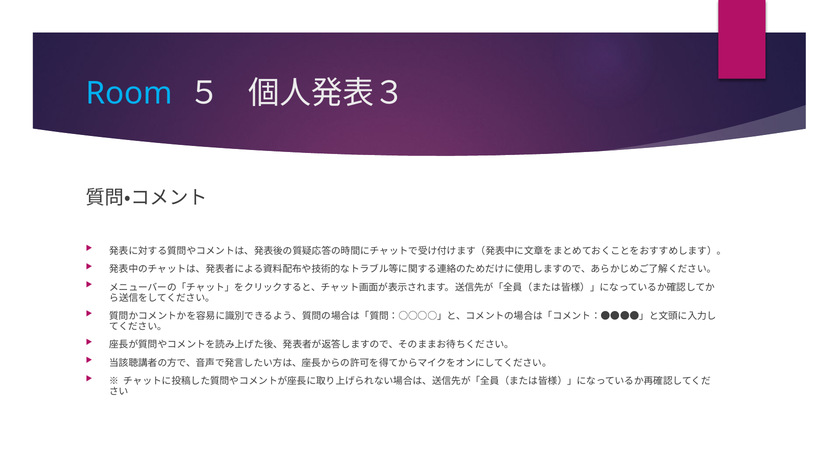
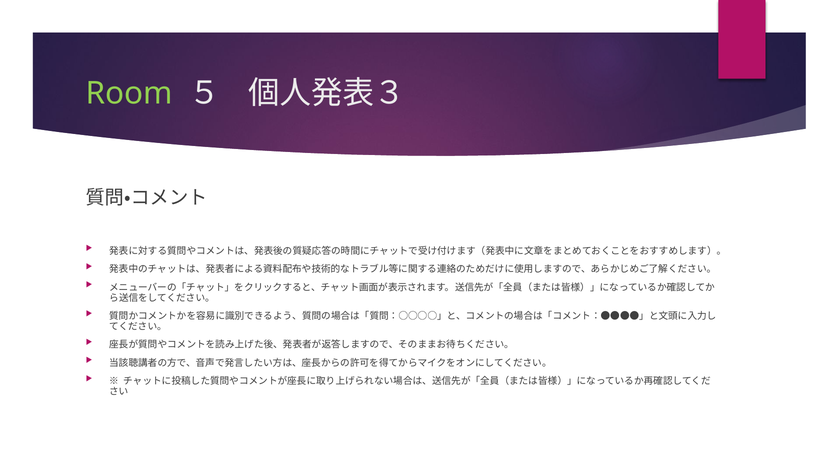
Room colour: light blue -> light green
